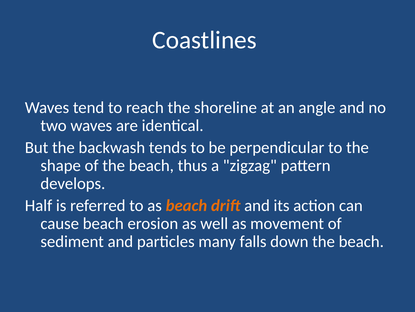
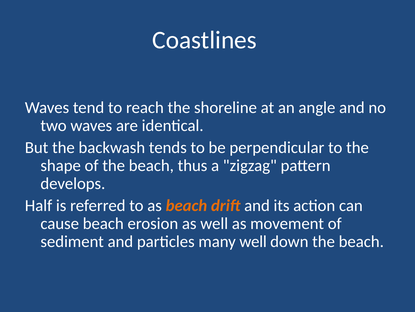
many falls: falls -> well
